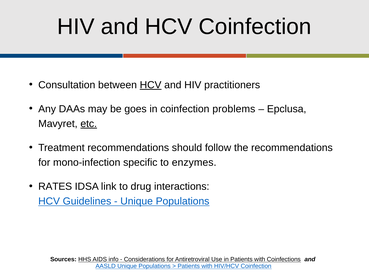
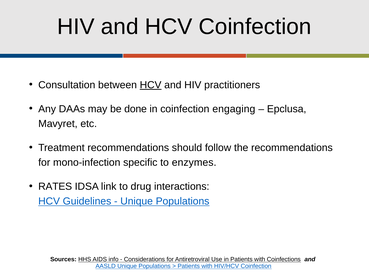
goes: goes -> done
problems: problems -> engaging
etc underline: present -> none
